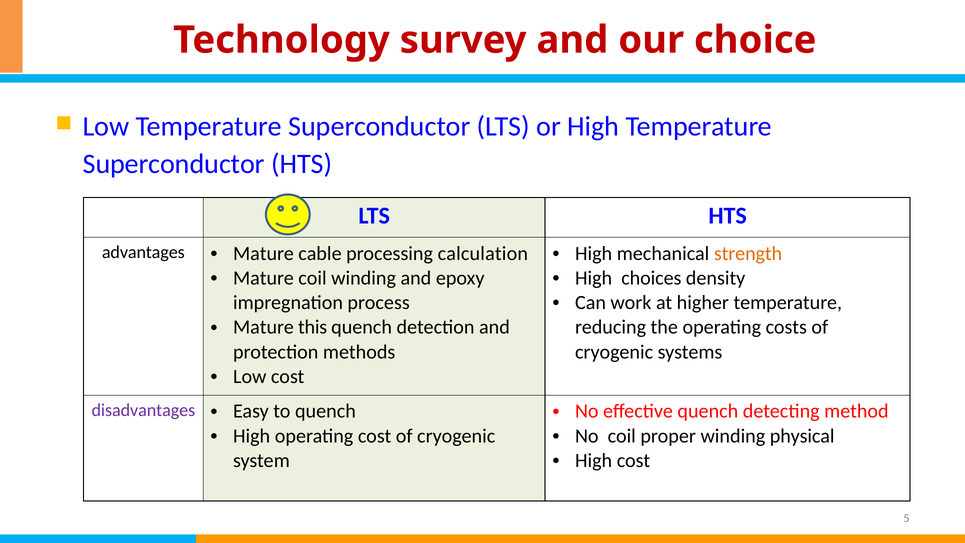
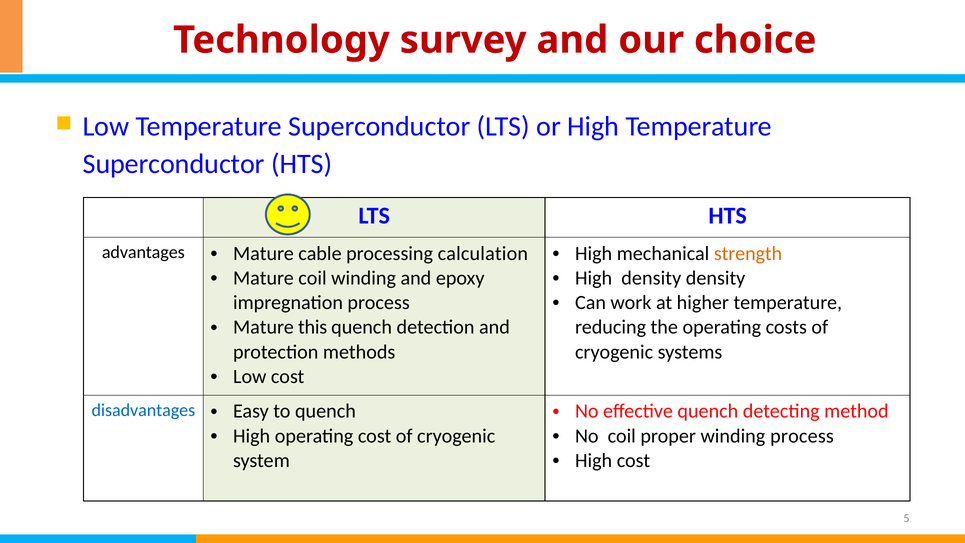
High choices: choices -> density
disadvantages colour: purple -> blue
winding physical: physical -> process
